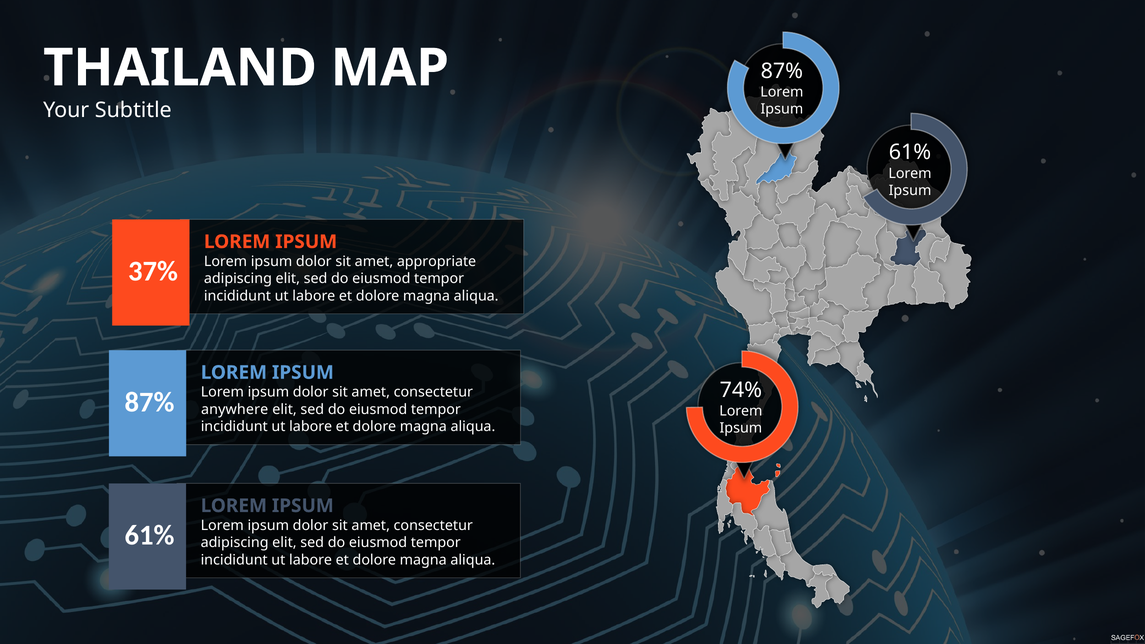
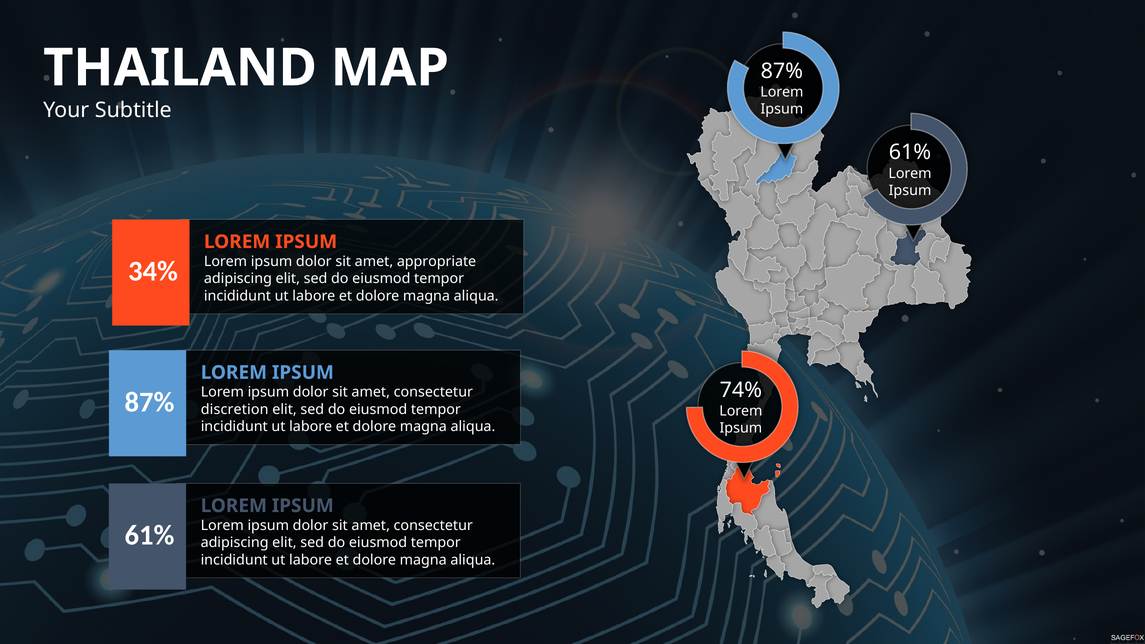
37%: 37% -> 34%
anywhere: anywhere -> discretion
